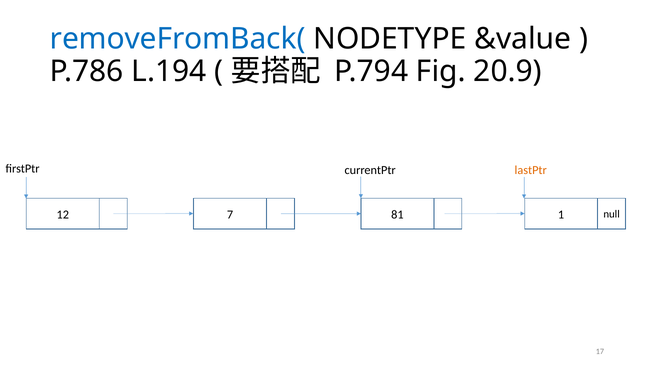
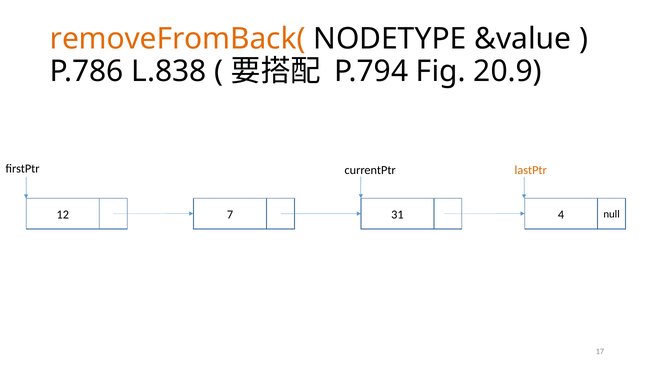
removeFromBack( colour: blue -> orange
L.194: L.194 -> L.838
81: 81 -> 31
1: 1 -> 4
